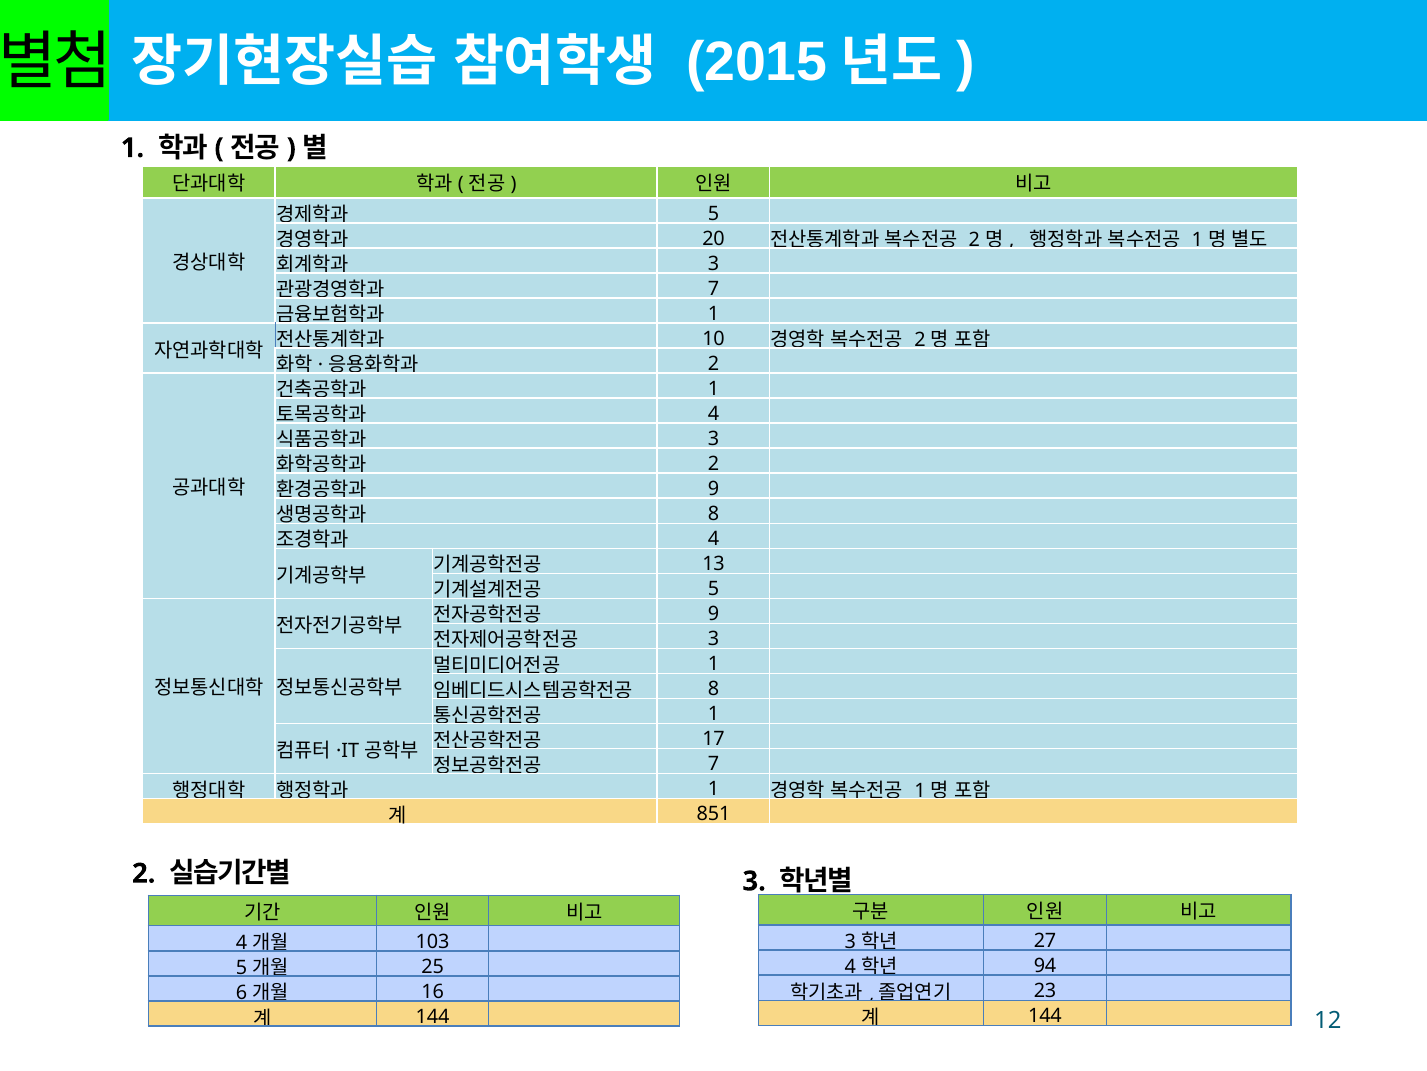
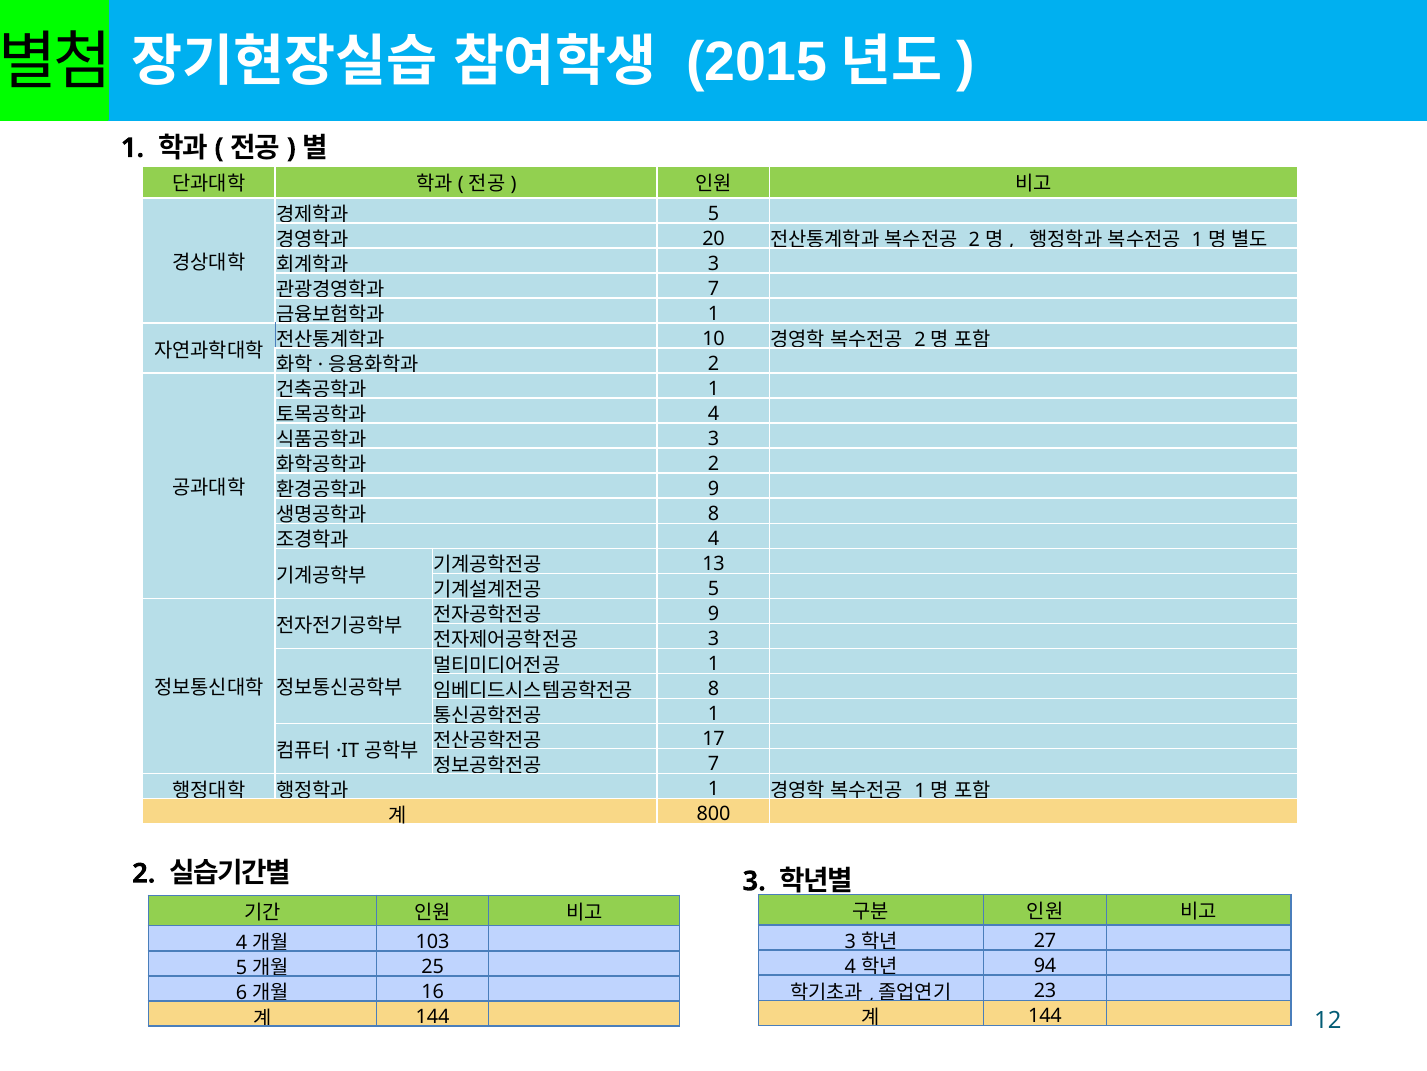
851: 851 -> 800
